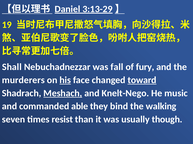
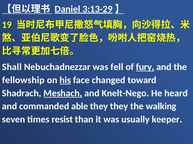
fall: fall -> fell
fury underline: none -> present
murderers: murderers -> fellowship
toward underline: present -> none
music: music -> heard
they bind: bind -> they
though: though -> keeper
